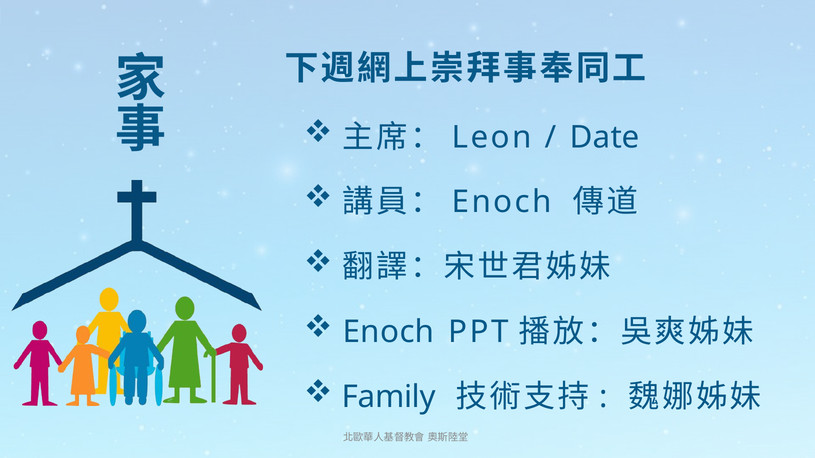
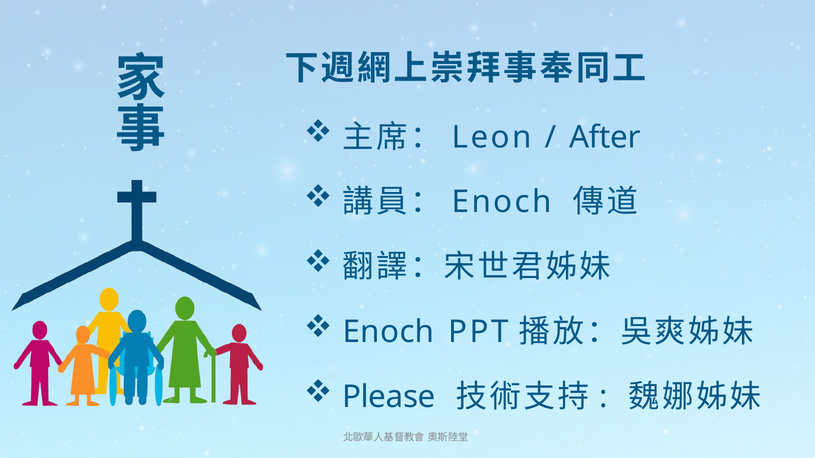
Date: Date -> After
Family: Family -> Please
